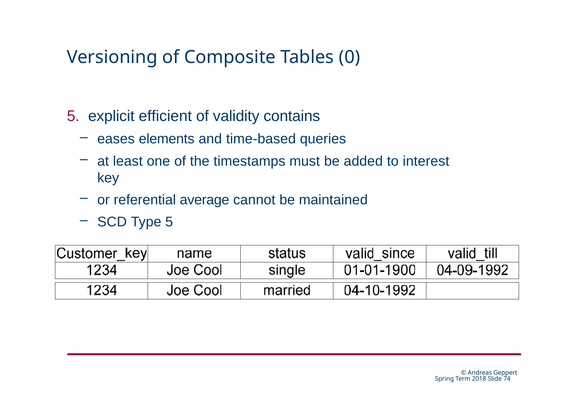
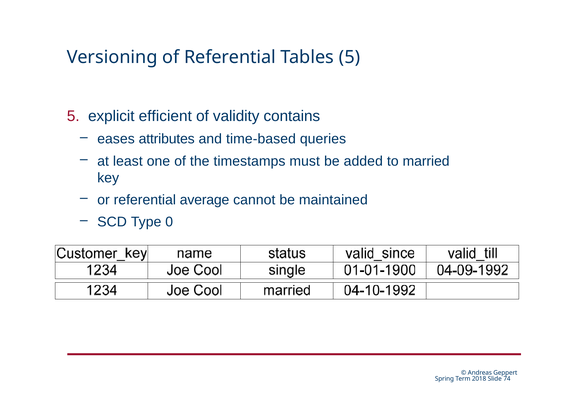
of Composite: Composite -> Referential
Tables 0: 0 -> 5
elements: elements -> attributes
interest: interest -> married
Type 5: 5 -> 0
